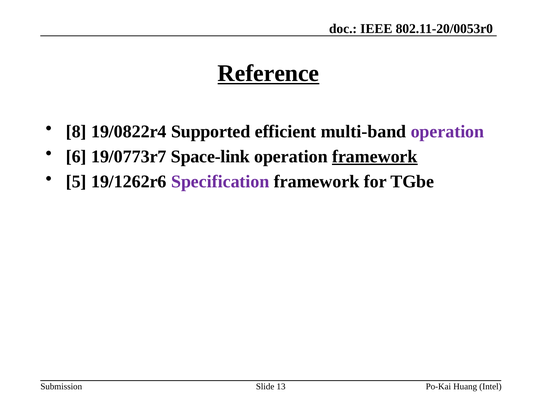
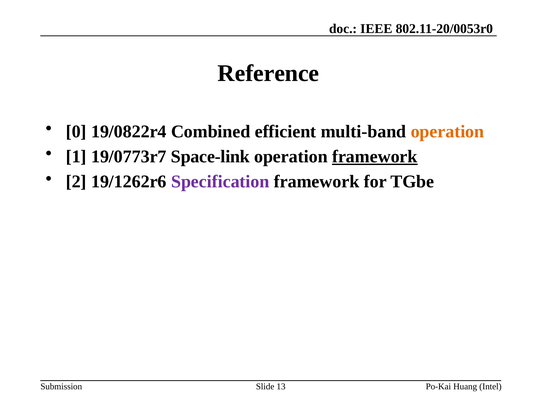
Reference underline: present -> none
8: 8 -> 0
Supported: Supported -> Combined
operation at (447, 132) colour: purple -> orange
6: 6 -> 1
5: 5 -> 2
